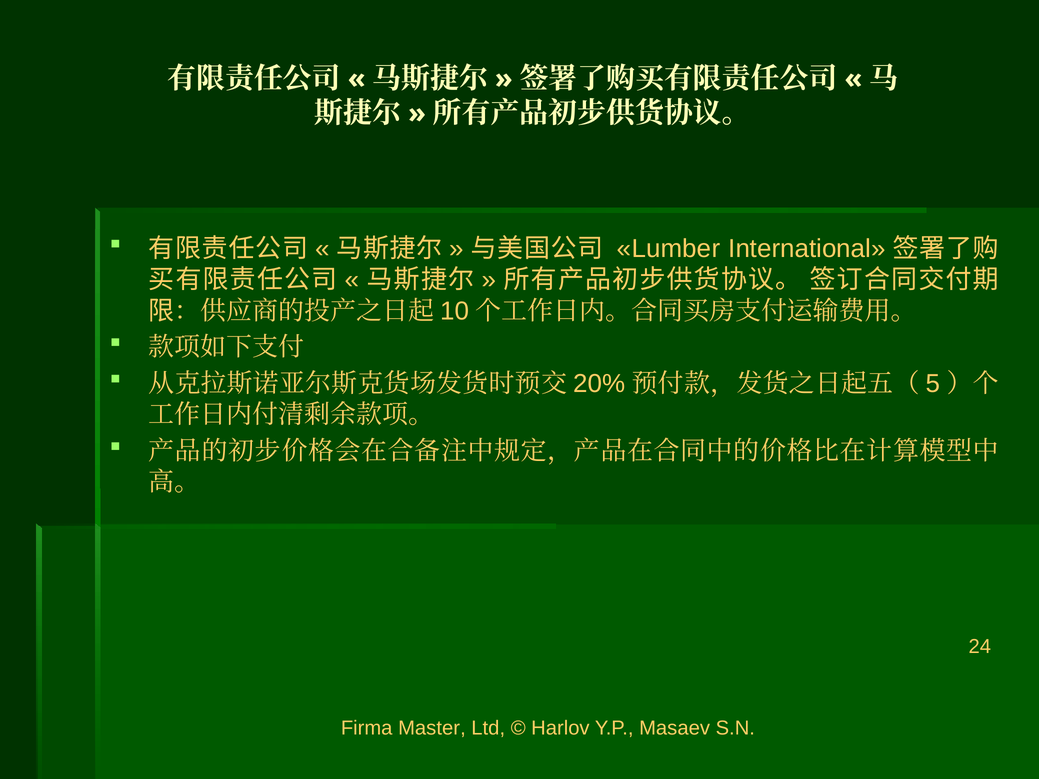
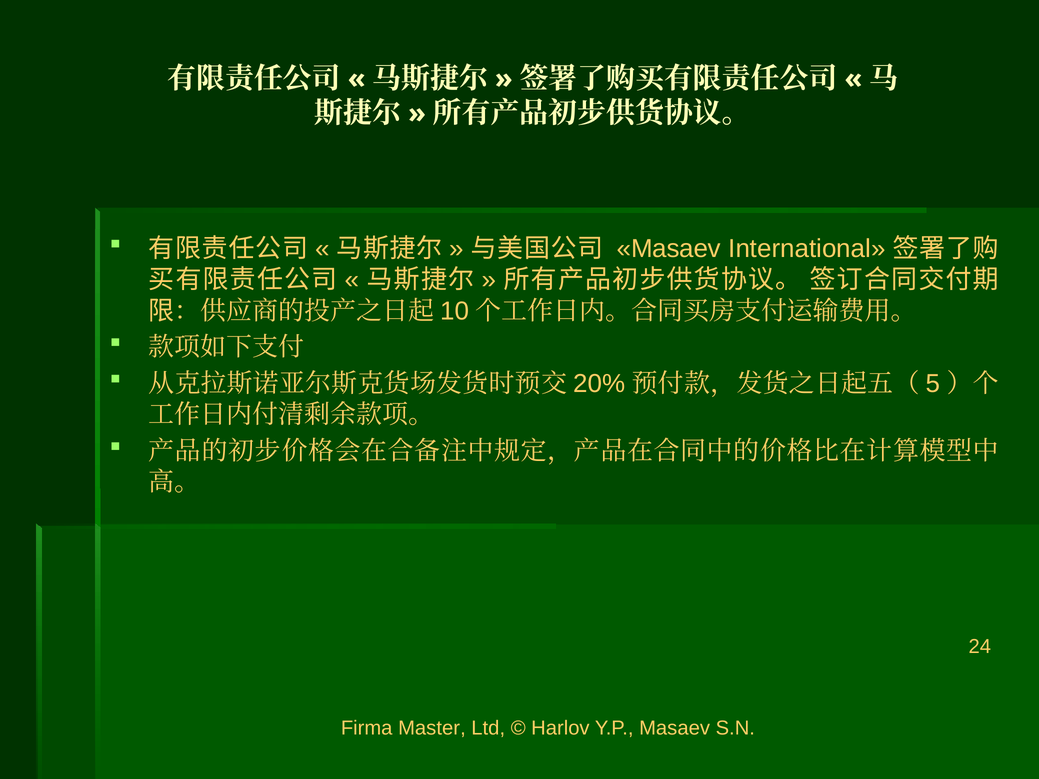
Lumber at (669, 249): Lumber -> Masaev
